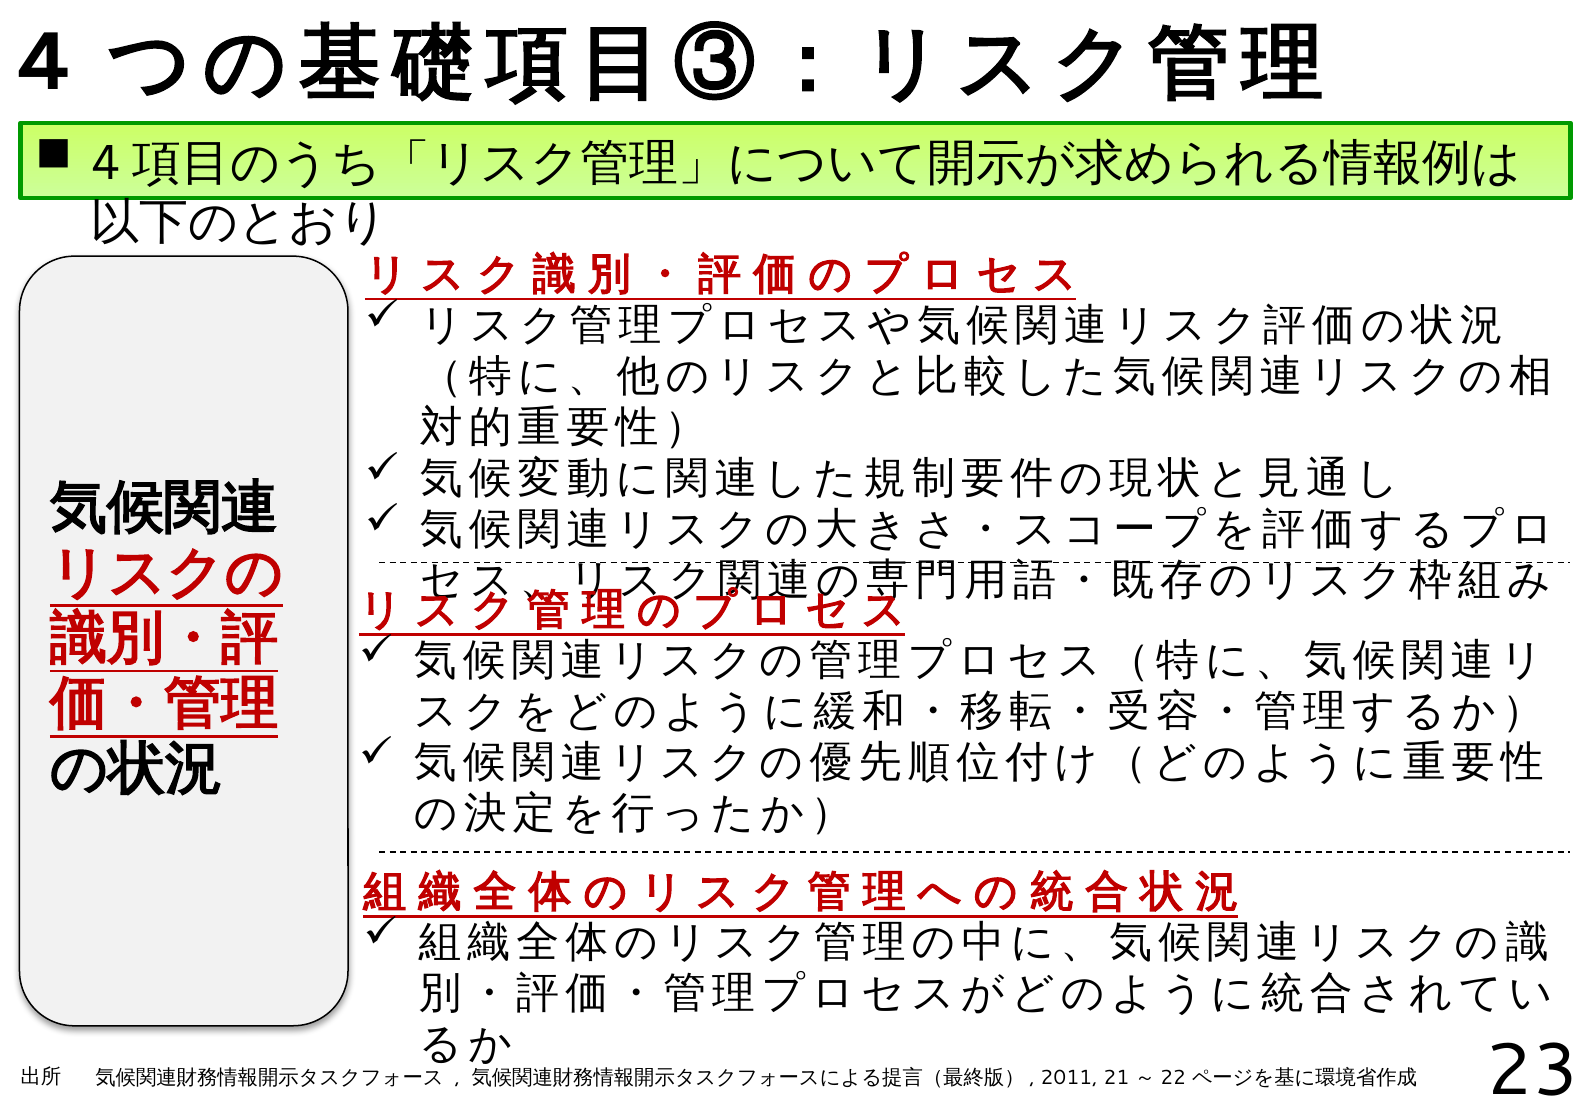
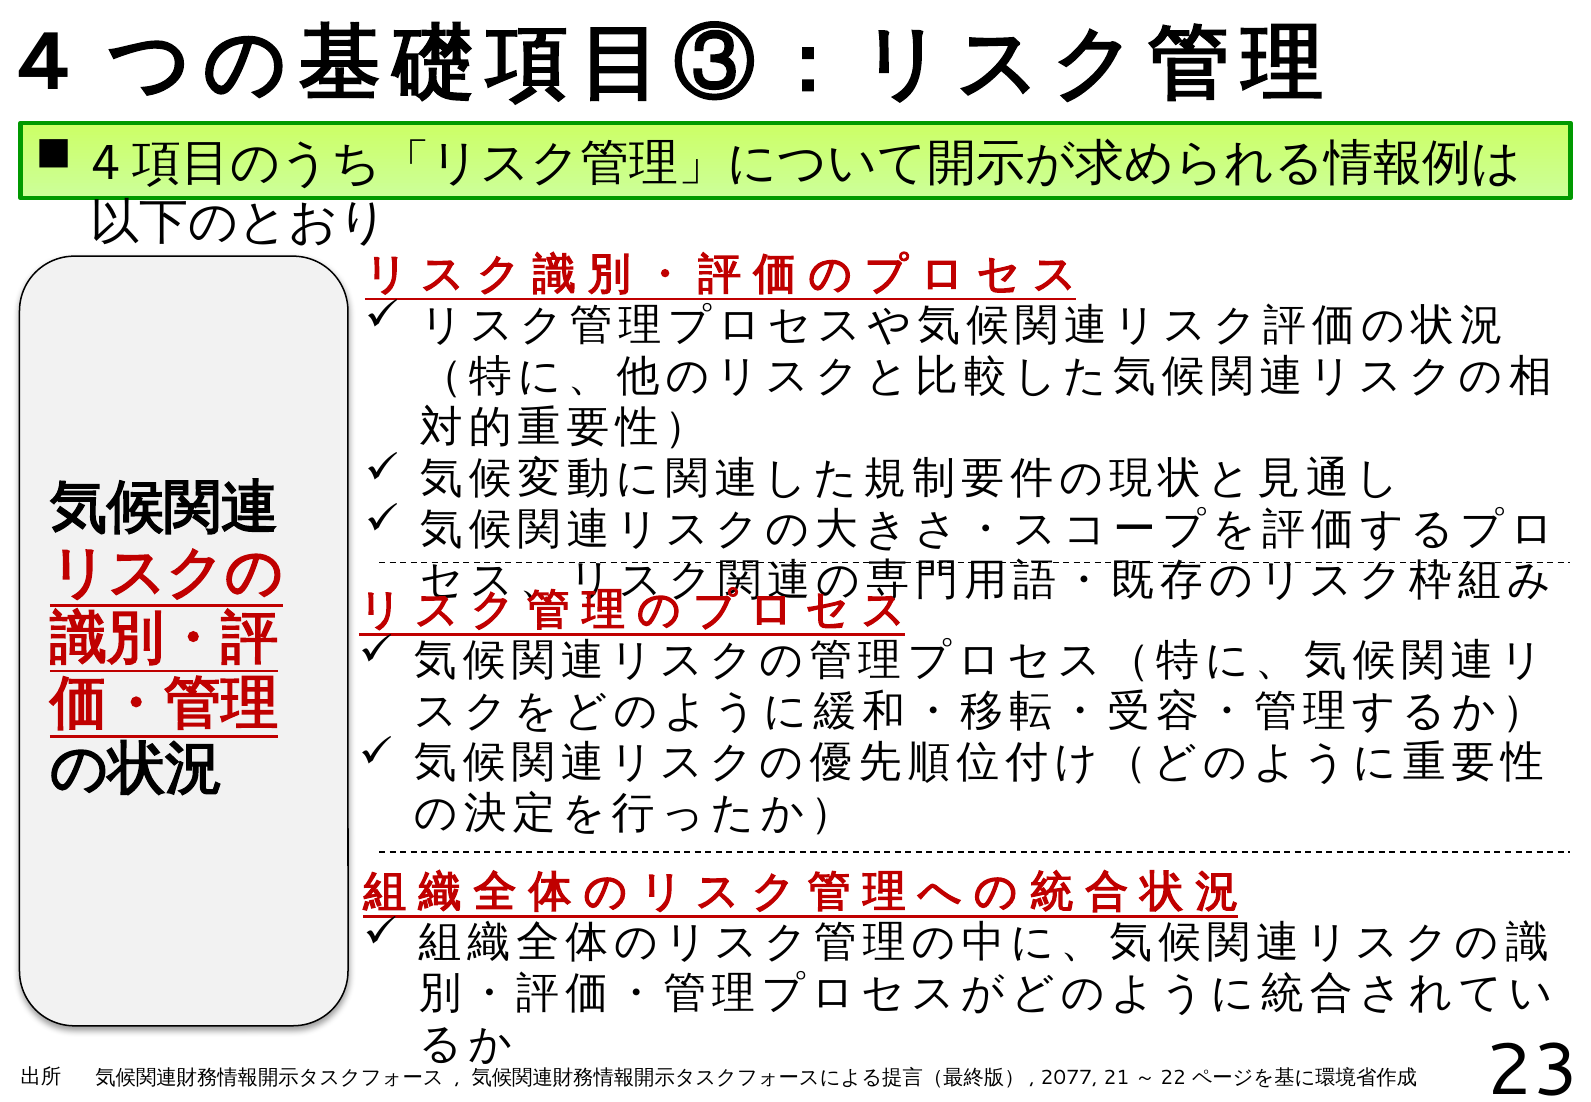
2011: 2011 -> 2077
